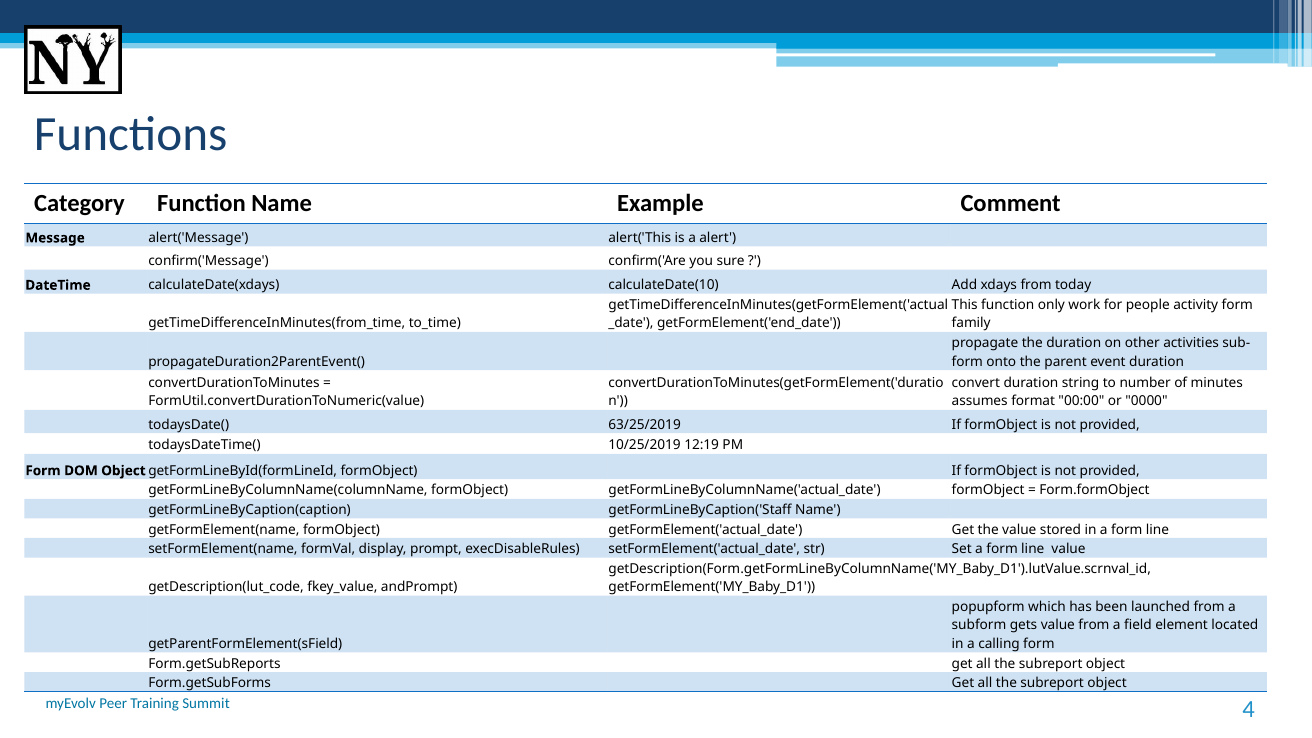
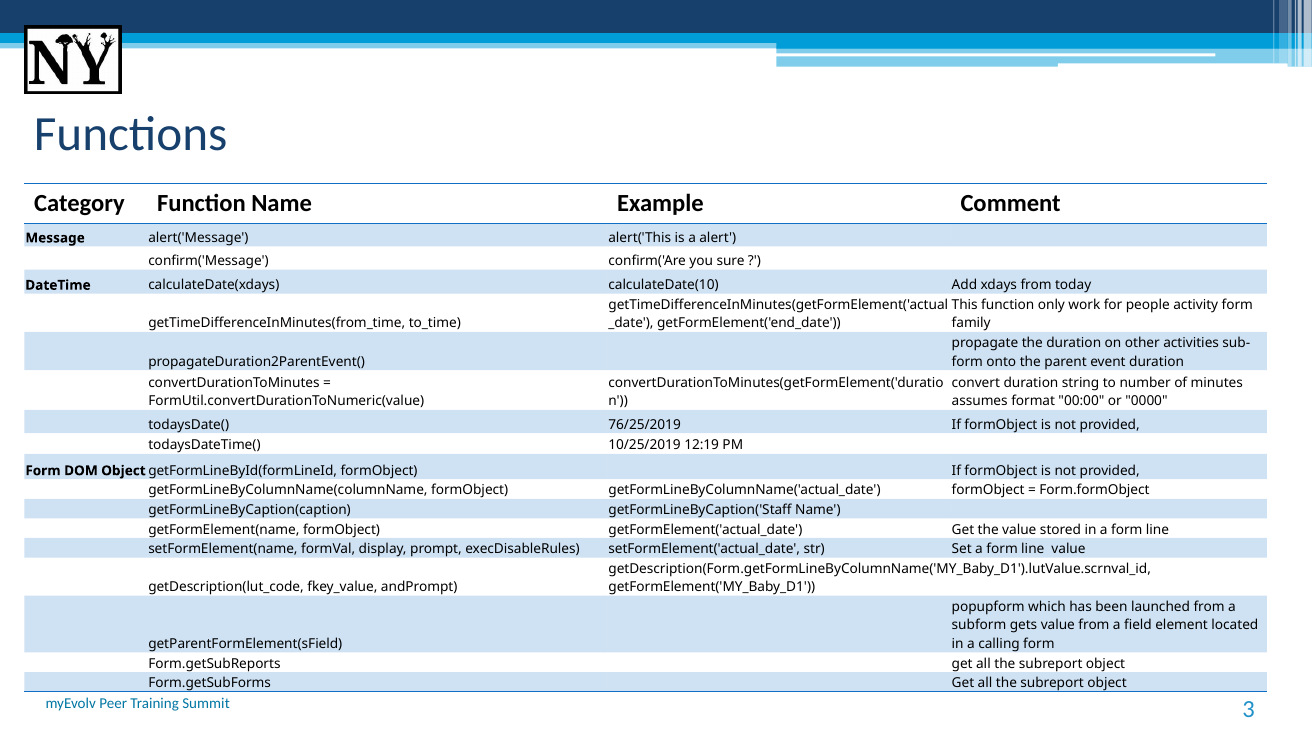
63/25/2019: 63/25/2019 -> 76/25/2019
4: 4 -> 3
